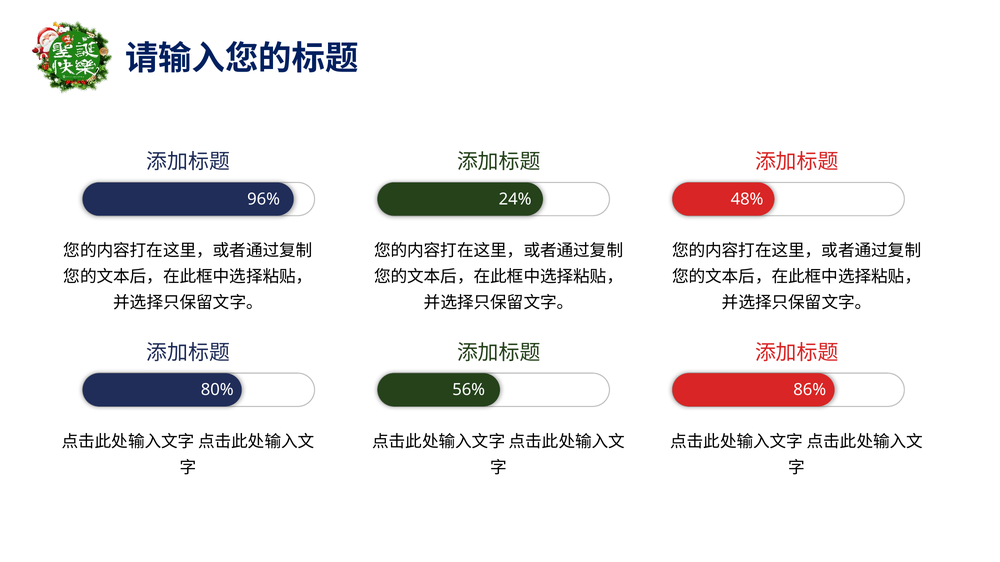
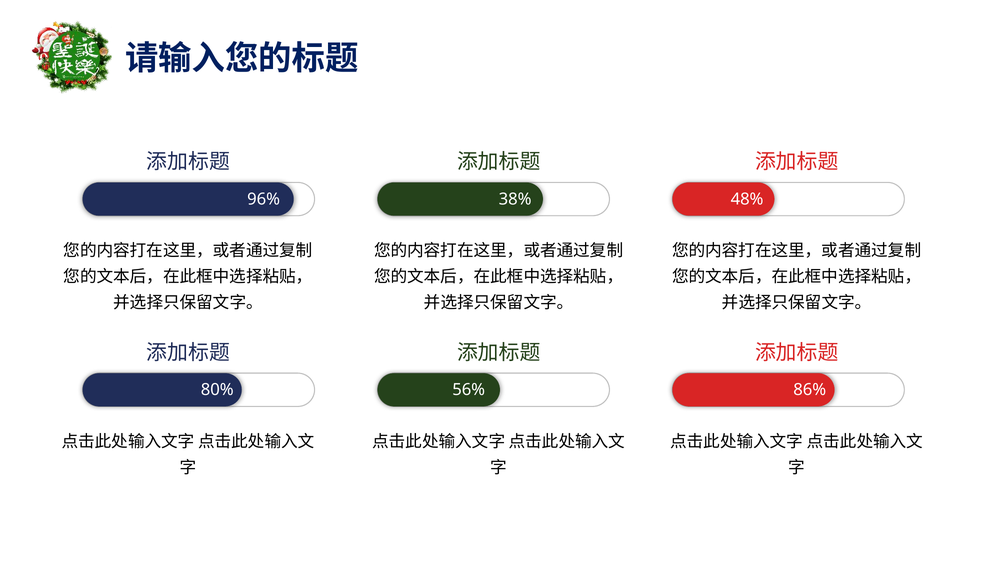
24%: 24% -> 38%
